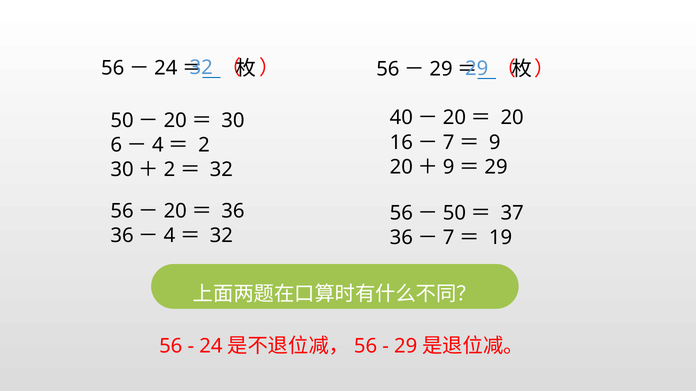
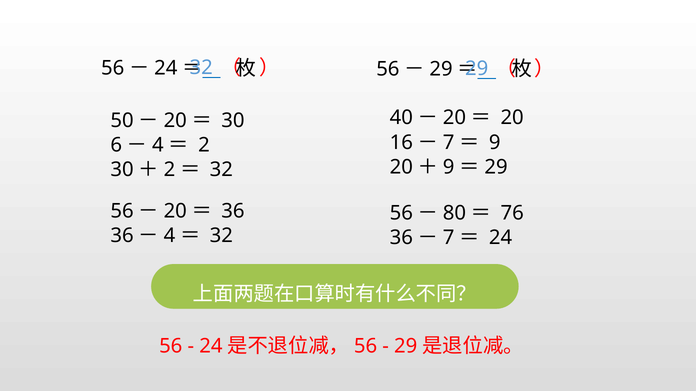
50 at (454, 213): 50 -> 80
37: 37 -> 76
19 at (501, 238): 19 -> 24
